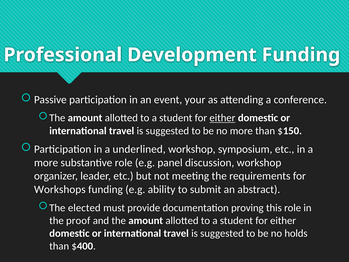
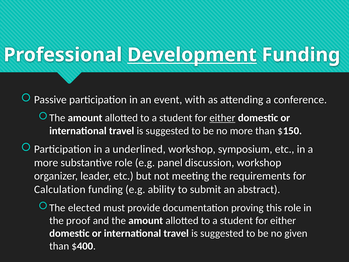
Development underline: none -> present
your: your -> with
Workshops: Workshops -> Calculation
holds: holds -> given
